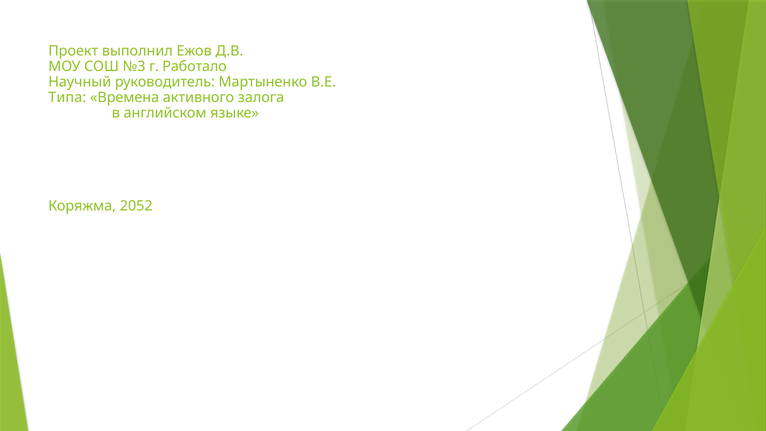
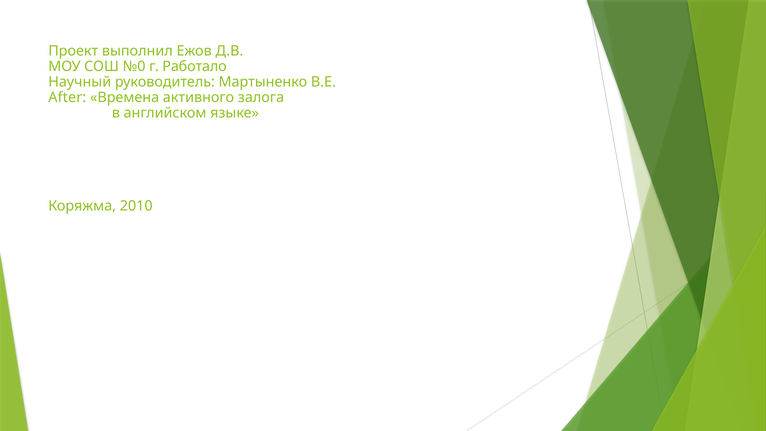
№3: №3 -> №0
Типа: Типа -> After
2052: 2052 -> 2010
